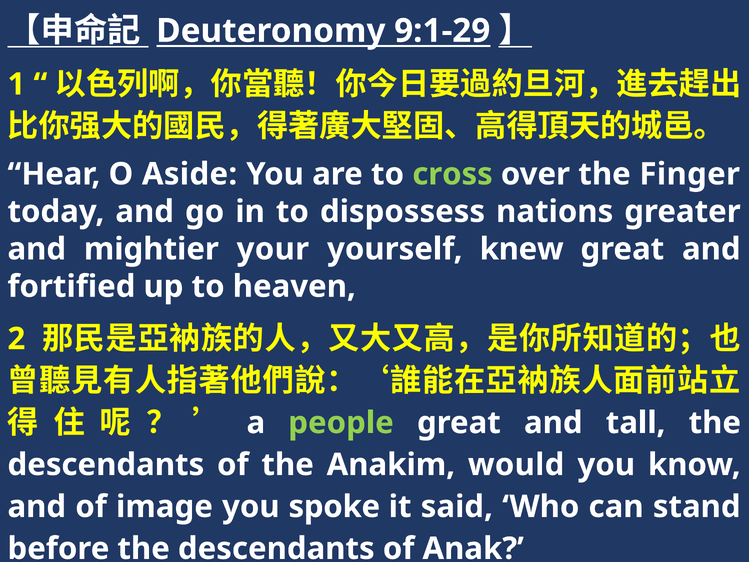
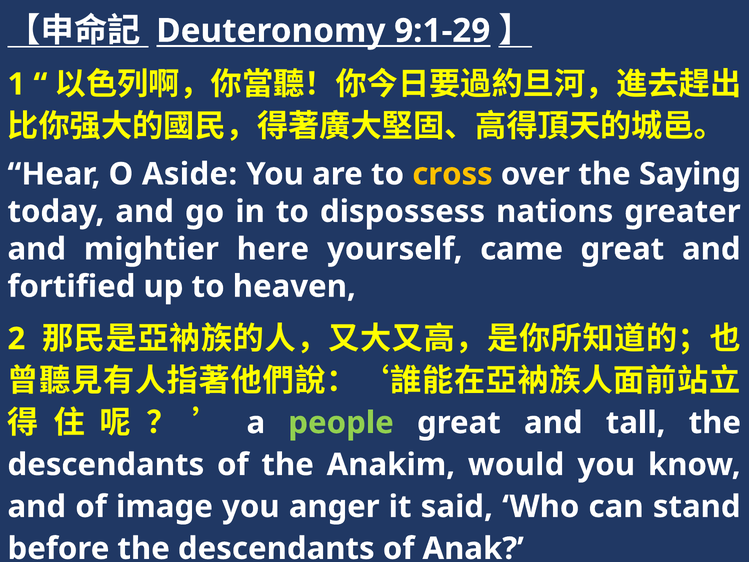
cross colour: light green -> yellow
Finger: Finger -> Saying
your: your -> here
knew: knew -> came
spoke: spoke -> anger
